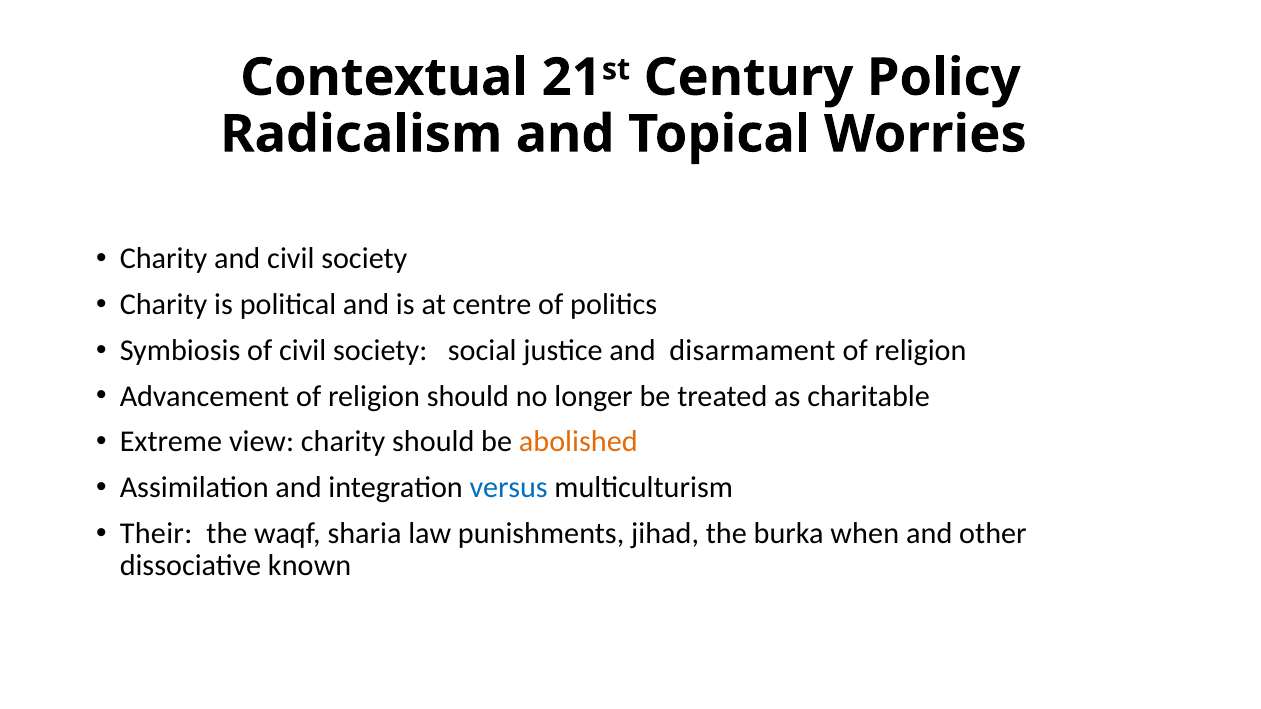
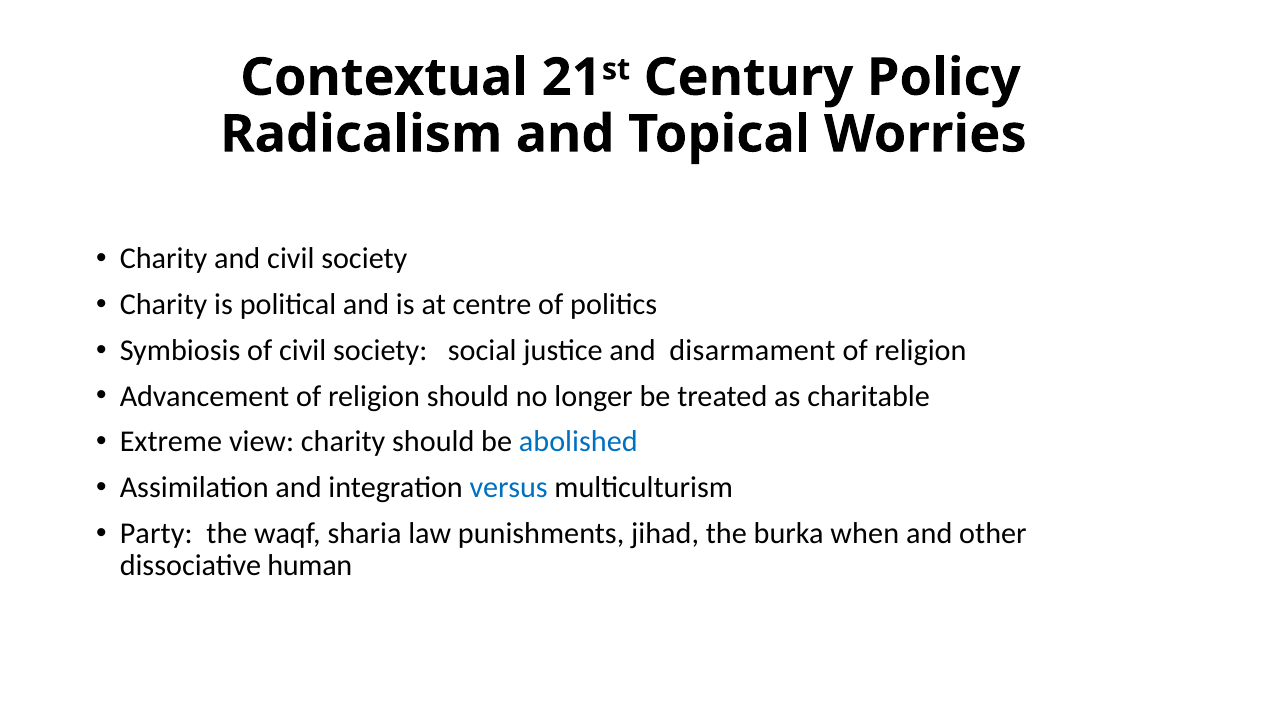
abolished colour: orange -> blue
Their: Their -> Party
known: known -> human
